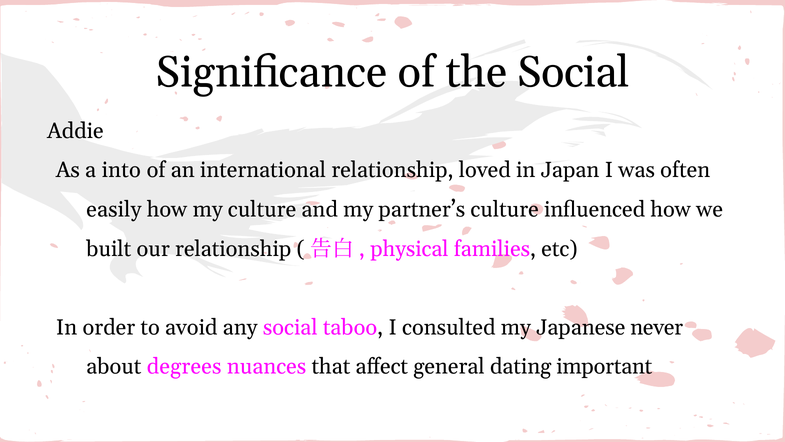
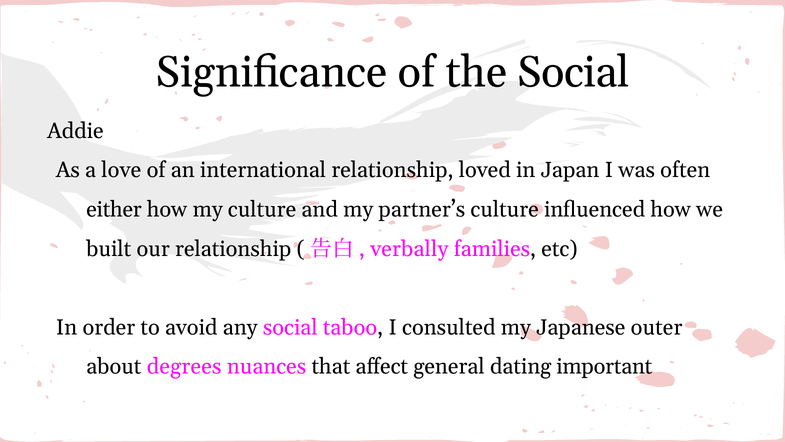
into: into -> love
easily: easily -> either
physical: physical -> verbally
never: never -> outer
